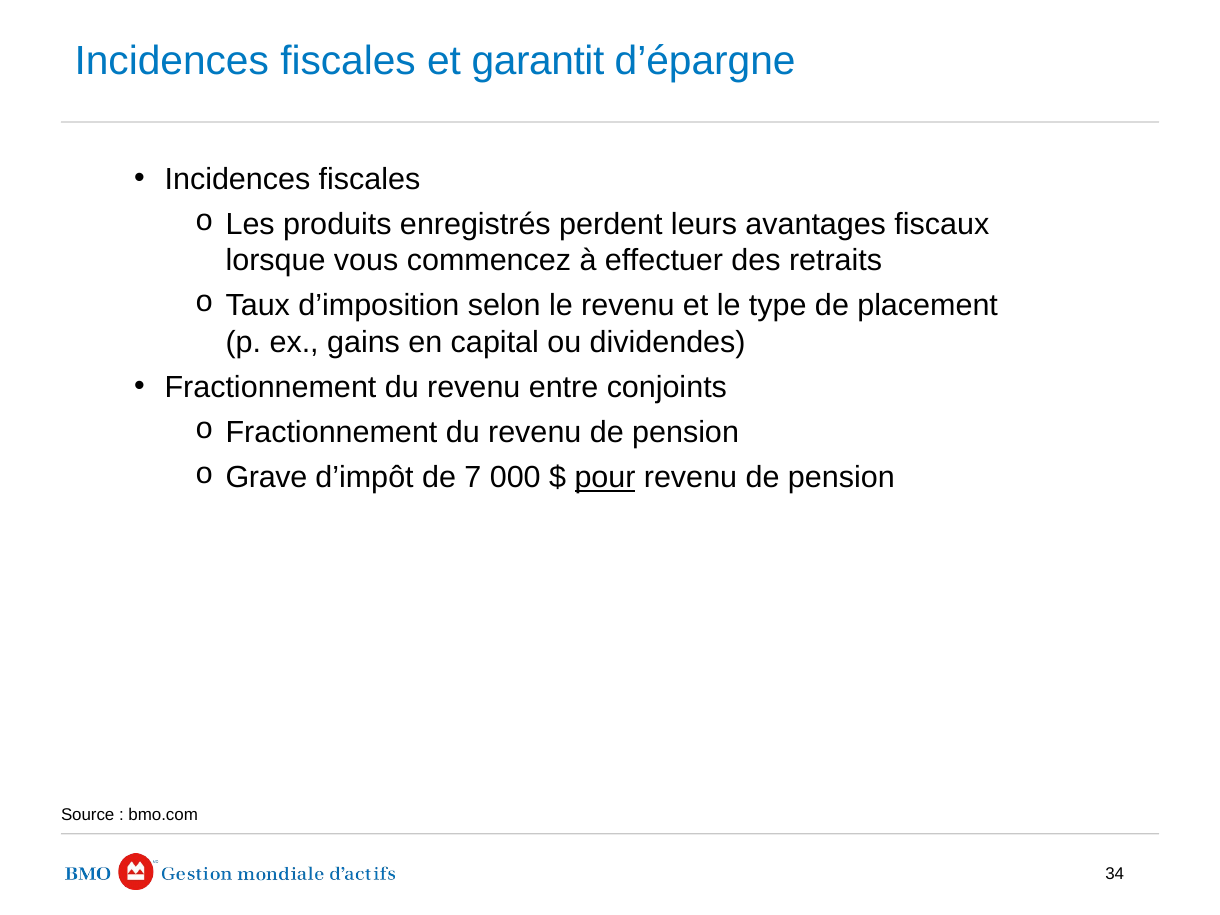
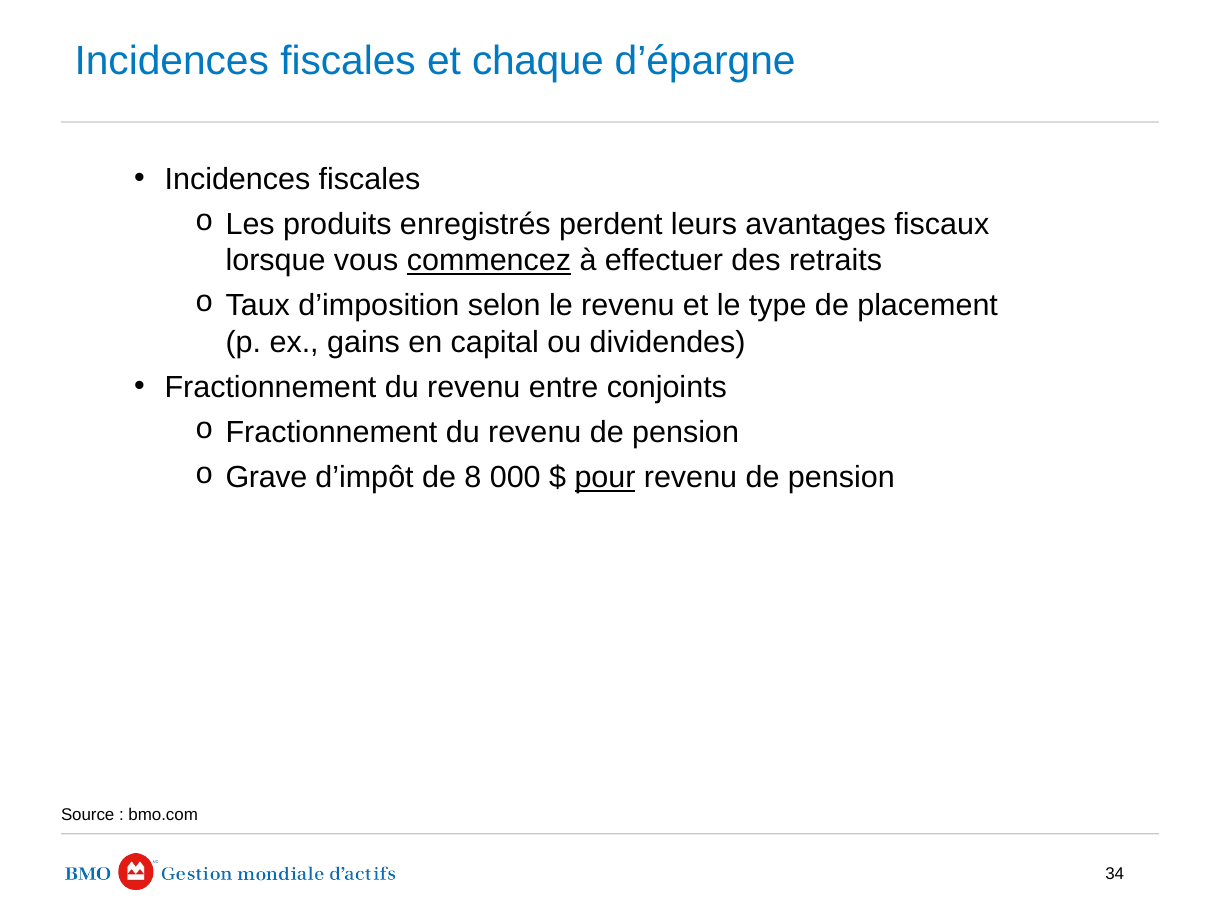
garantit: garantit -> chaque
commencez underline: none -> present
7: 7 -> 8
